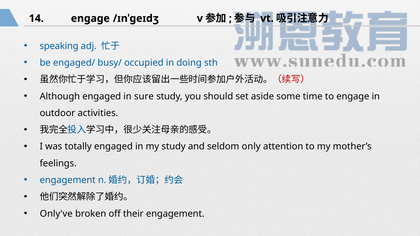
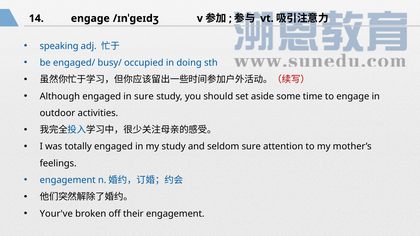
seldom only: only -> sure
Only've: Only've -> Your've
